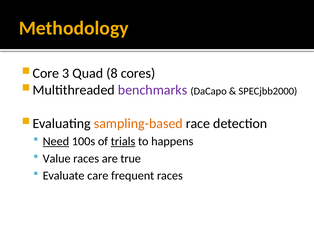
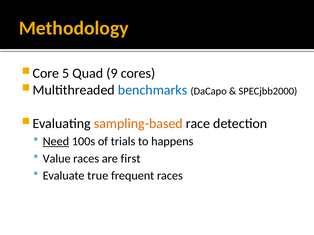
3: 3 -> 5
8: 8 -> 9
benchmarks colour: purple -> blue
trials underline: present -> none
true: true -> first
care: care -> true
